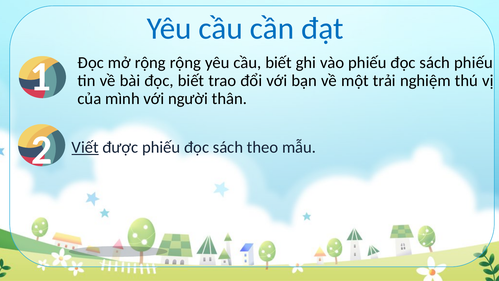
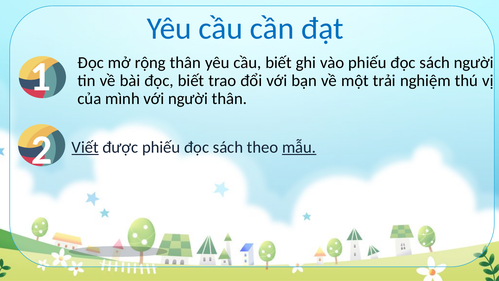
rộng rộng: rộng -> thân
sách phiếu: phiếu -> người
mẫu underline: none -> present
